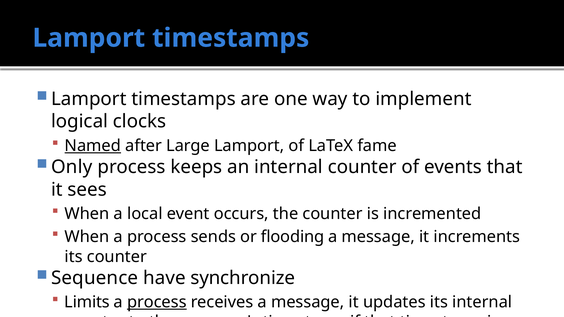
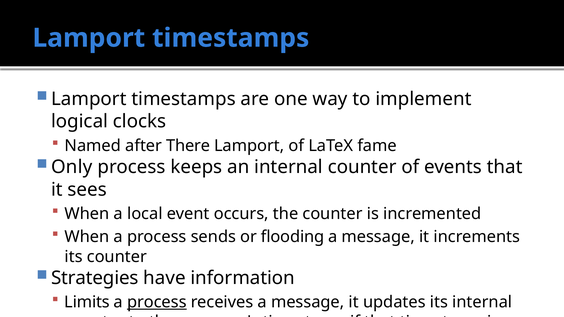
Named underline: present -> none
Large: Large -> There
Sequence: Sequence -> Strategies
synchronize: synchronize -> information
